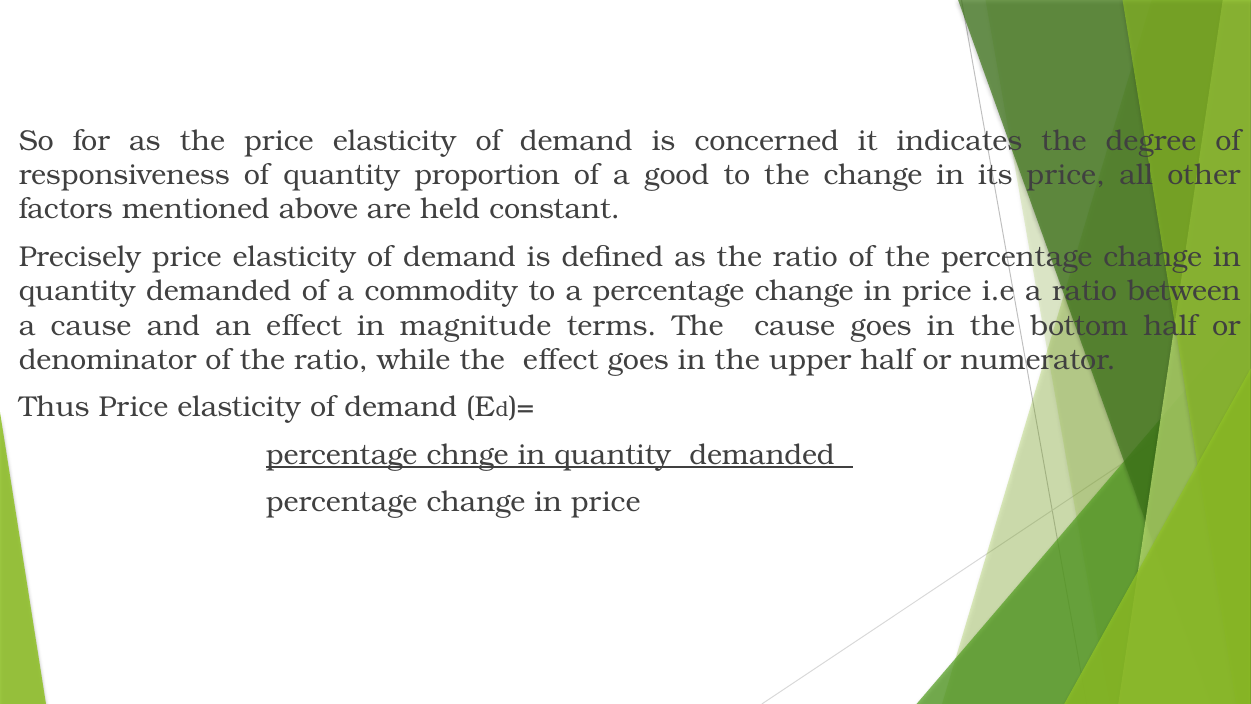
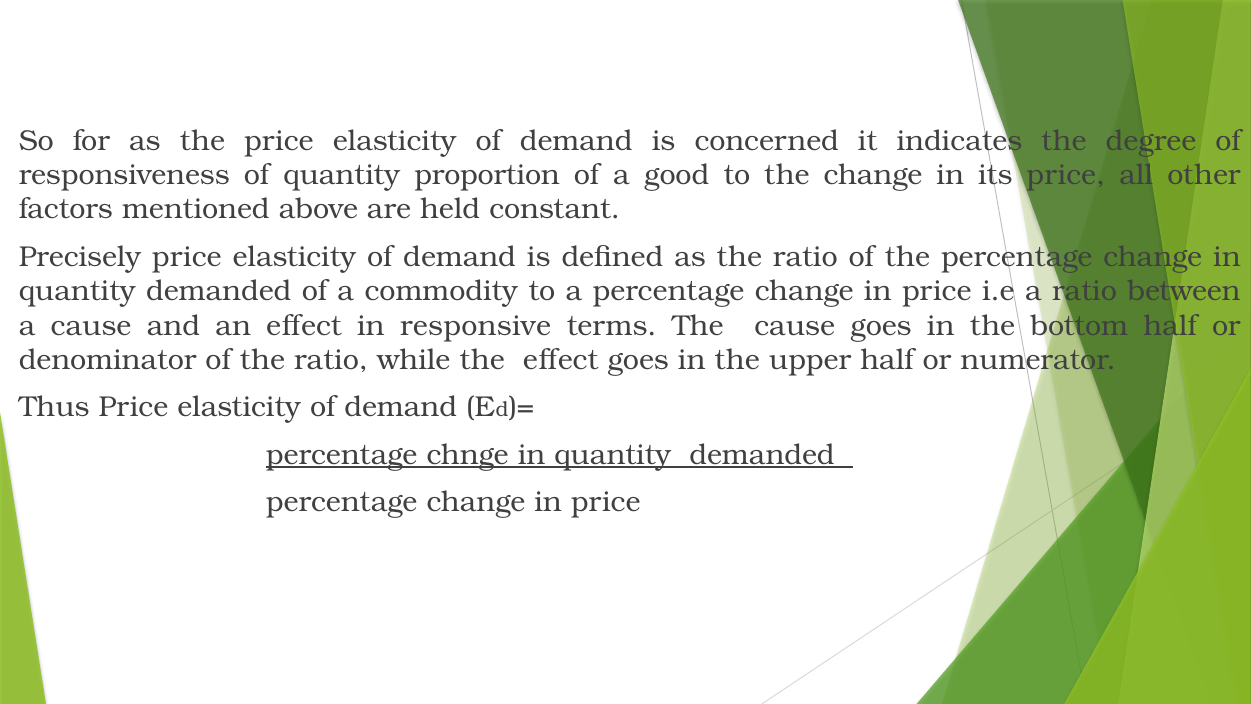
magnitude: magnitude -> responsive
